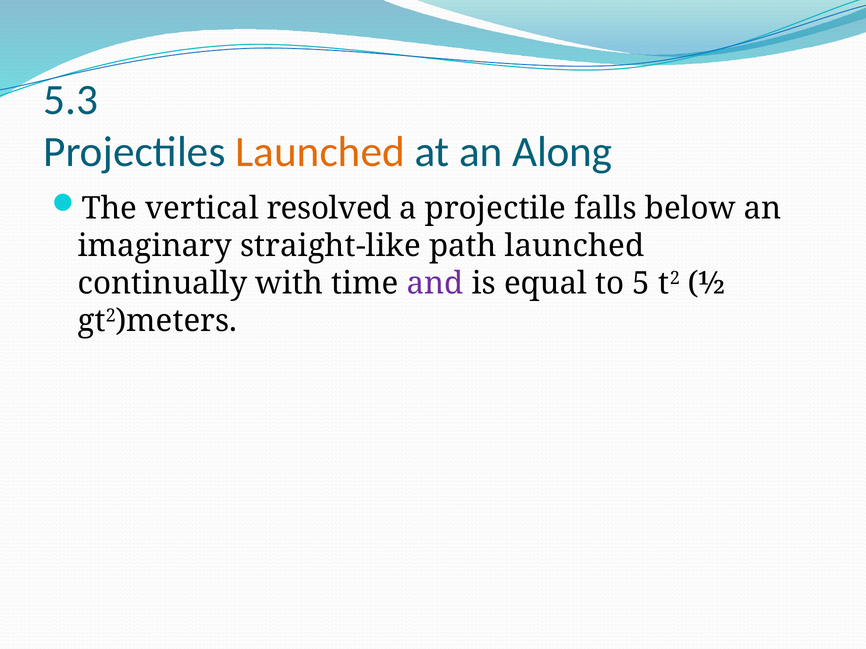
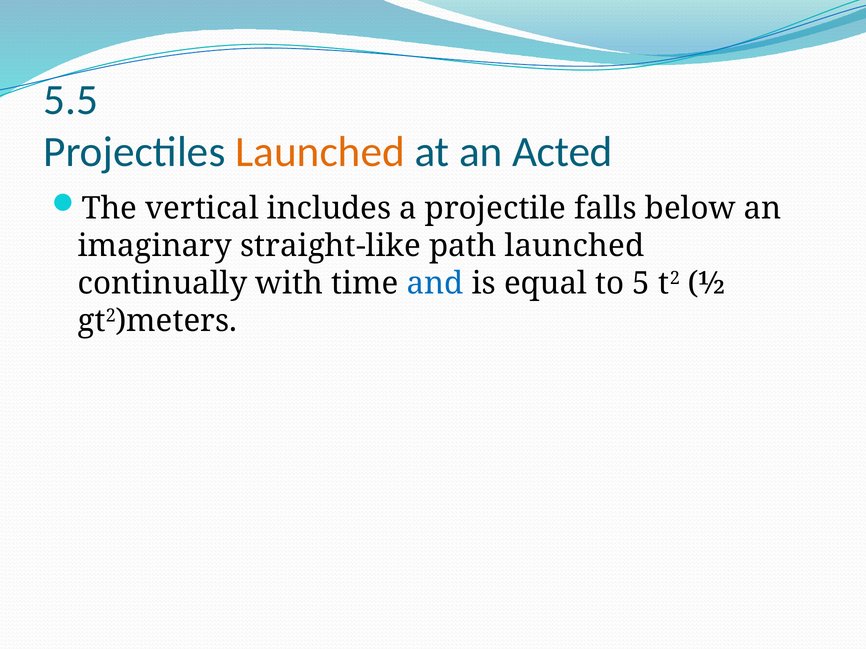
5.3: 5.3 -> 5.5
Along: Along -> Acted
resolved: resolved -> includes
and colour: purple -> blue
